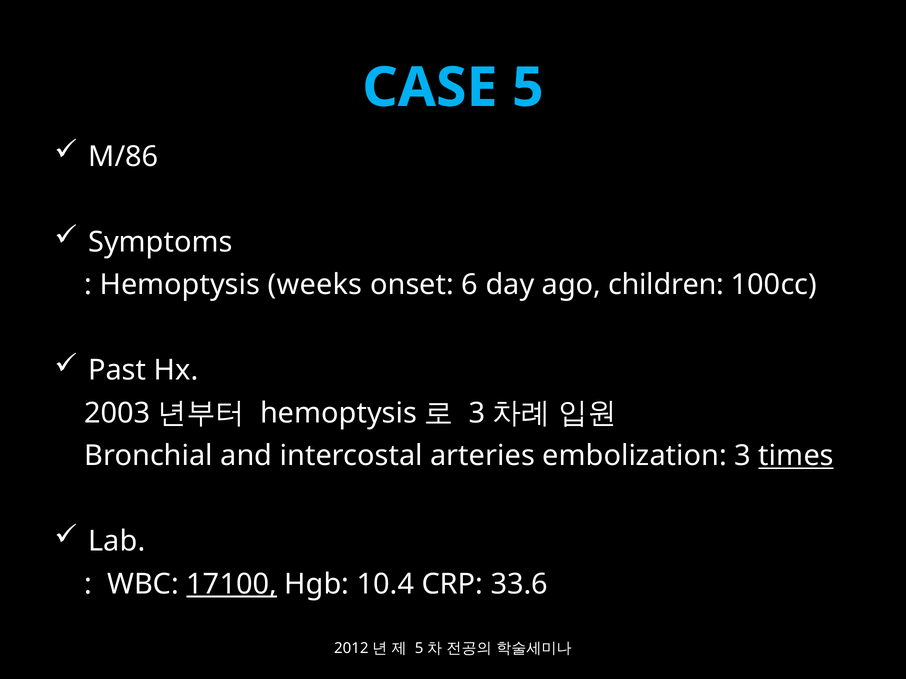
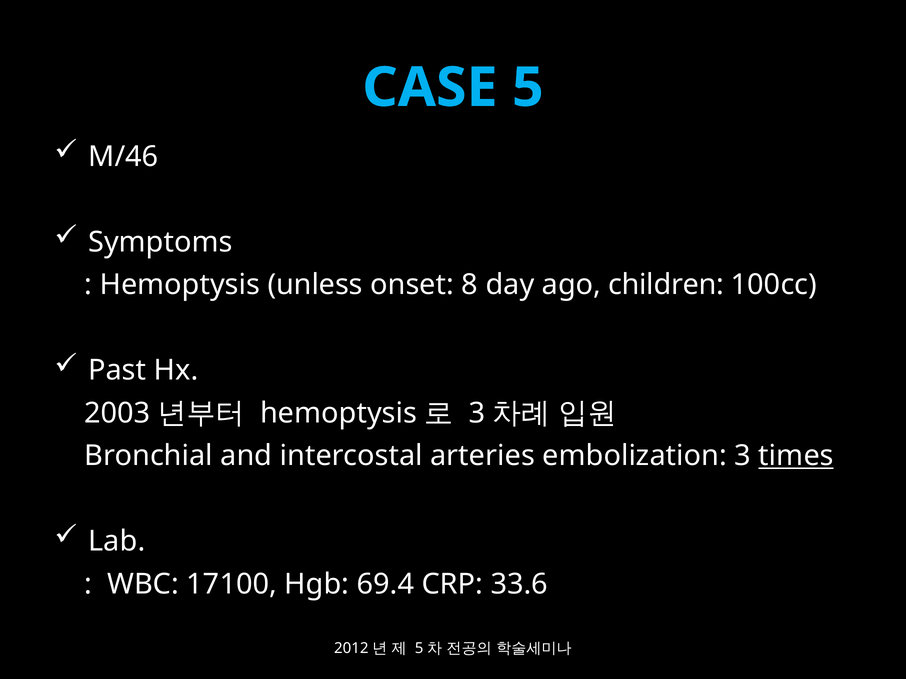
M/86: M/86 -> M/46
weeks: weeks -> unless
6: 6 -> 8
17100 underline: present -> none
10.4: 10.4 -> 69.4
